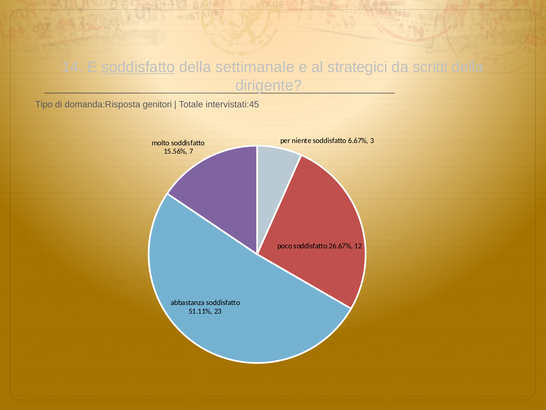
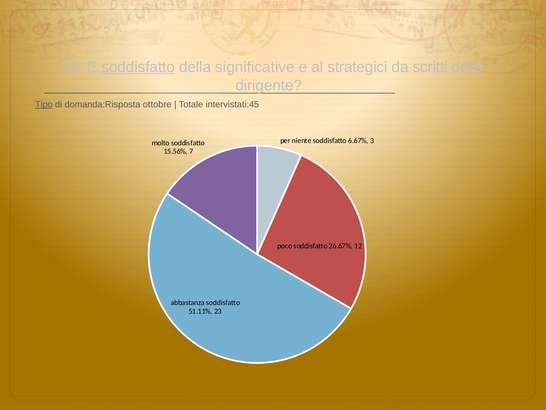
settimanale: settimanale -> significative
Tipo underline: none -> present
genitori: genitori -> ottobre
